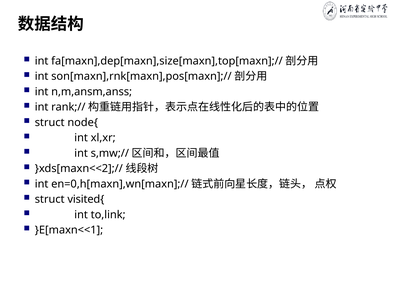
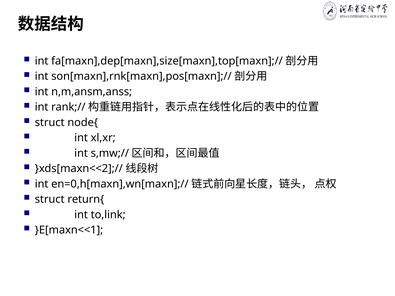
visited{: visited{ -> return{
